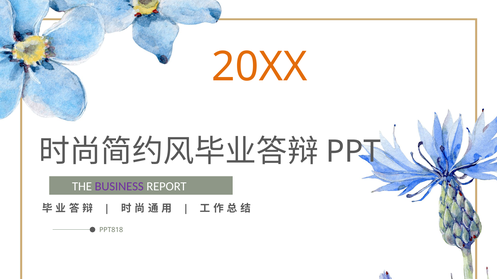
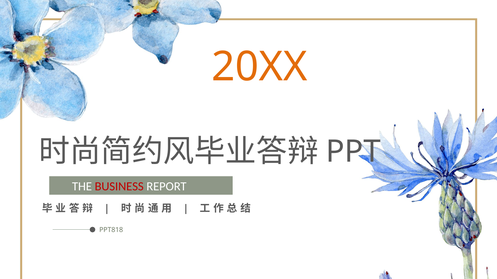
BUSINESS colour: purple -> red
